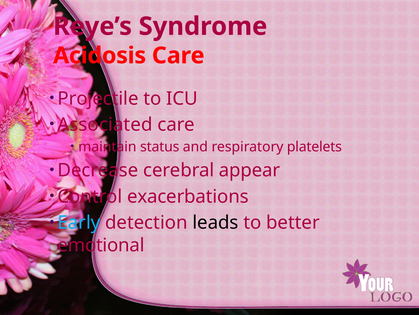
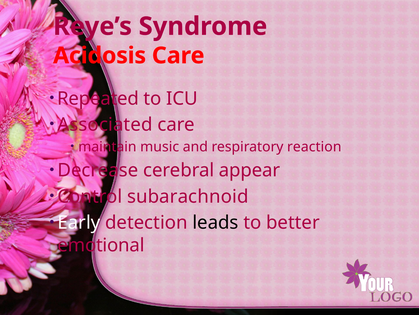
Projectile: Projectile -> Repeated
status: status -> music
platelets: platelets -> reaction
exacerbations: exacerbations -> subarachnoid
Early colour: light blue -> white
